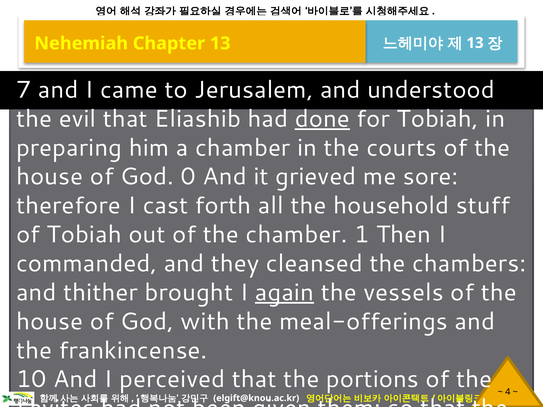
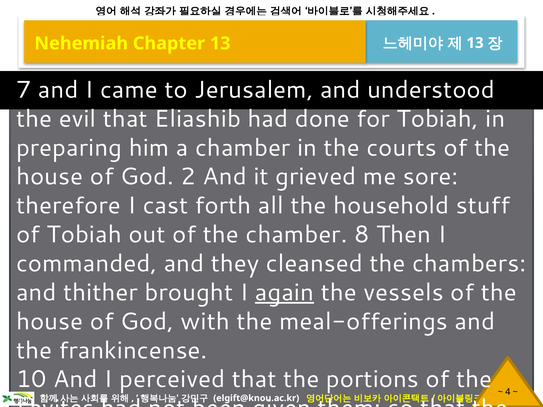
done underline: present -> none
0: 0 -> 2
1: 1 -> 8
